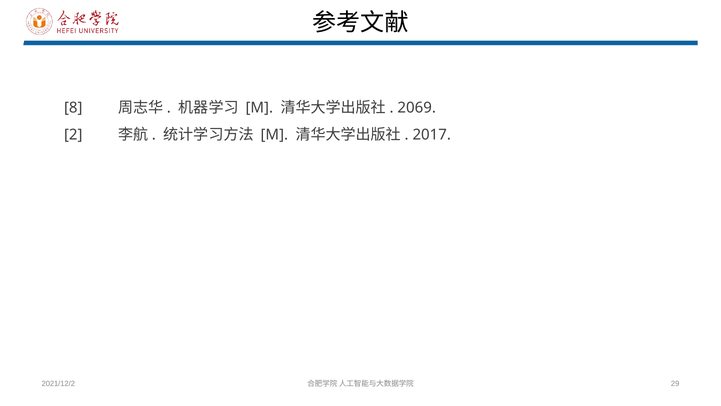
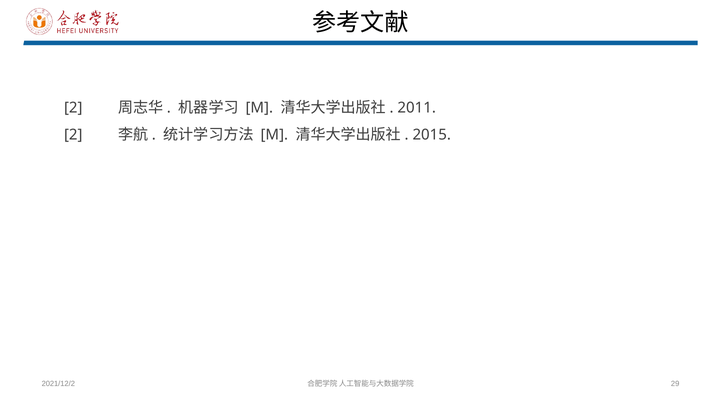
8 at (73, 108): 8 -> 2
2069: 2069 -> 2011
2017: 2017 -> 2015
